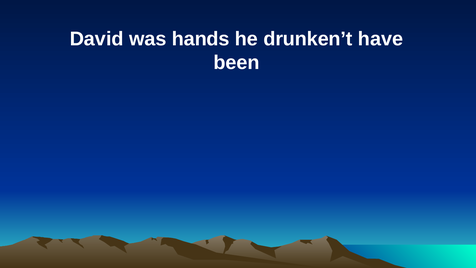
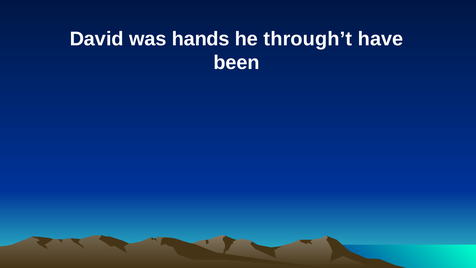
drunken’t: drunken’t -> through’t
